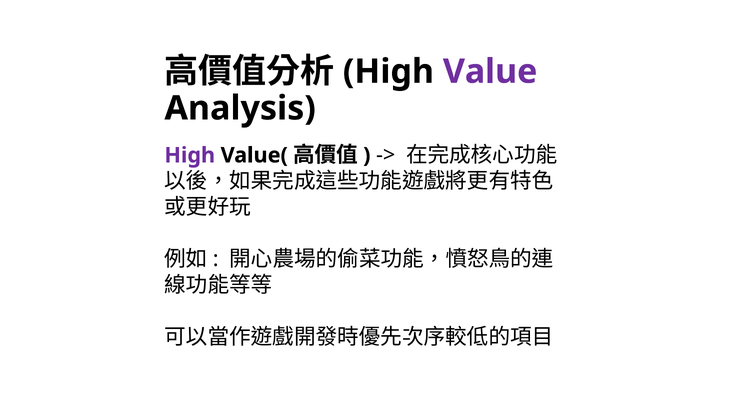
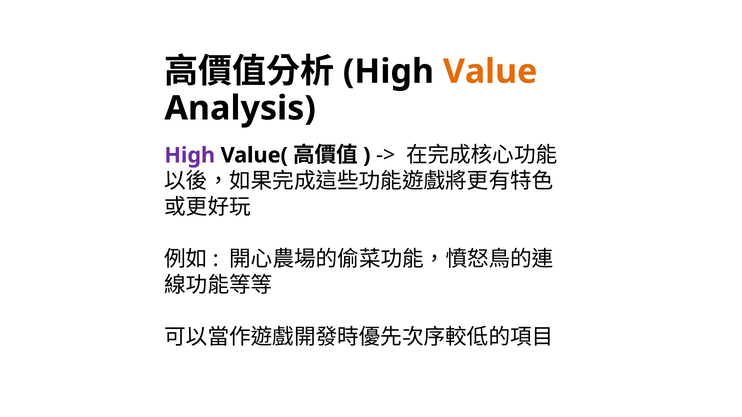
Value colour: purple -> orange
